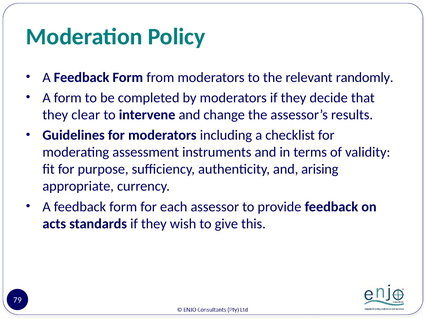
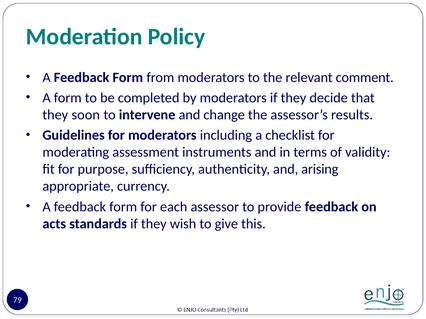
randomly: randomly -> comment
clear: clear -> soon
